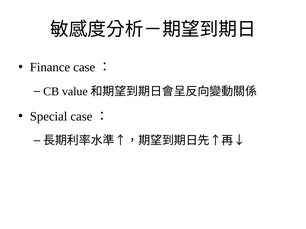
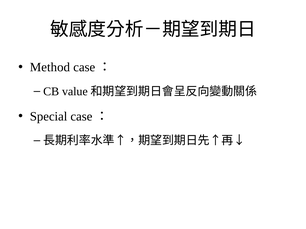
Finance: Finance -> Method
